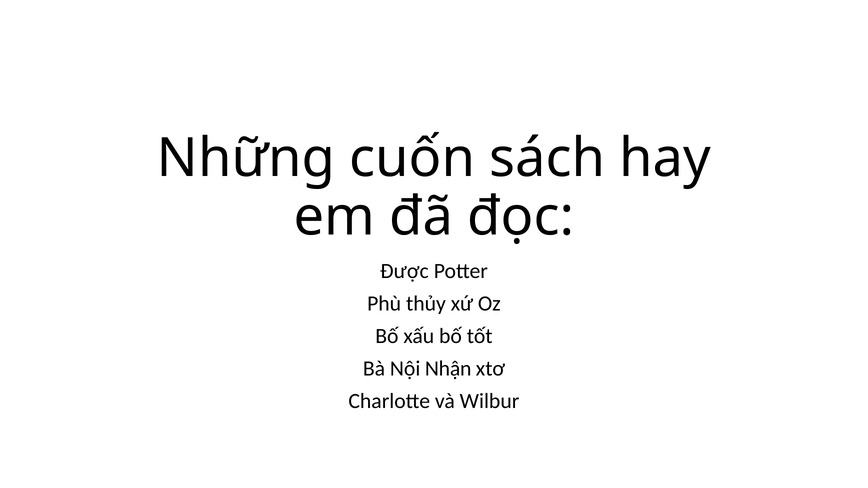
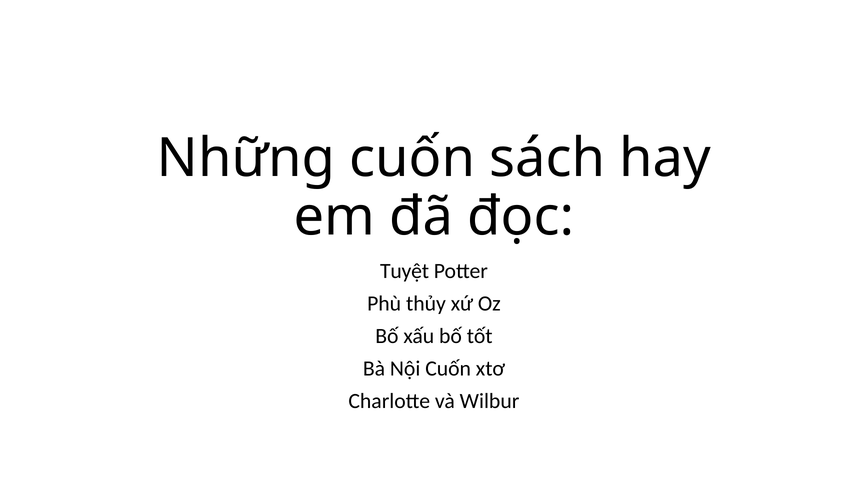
Được: Được -> Tuyệt
Nội Nhận: Nhận -> Cuốn
